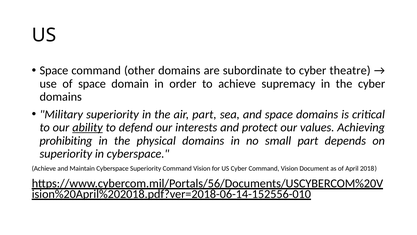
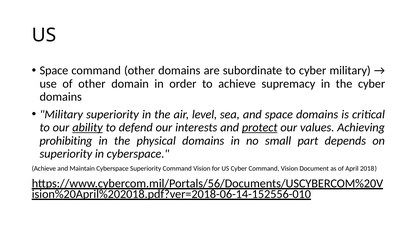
cyber theatre: theatre -> military
of space: space -> other
air part: part -> level
protect underline: none -> present
